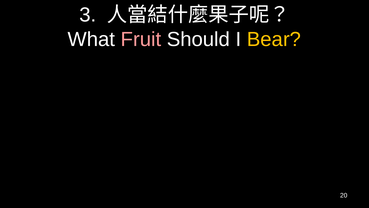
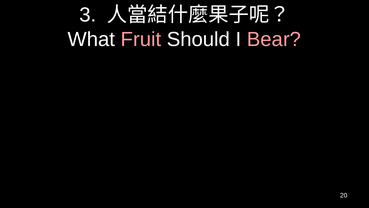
Bear colour: yellow -> pink
